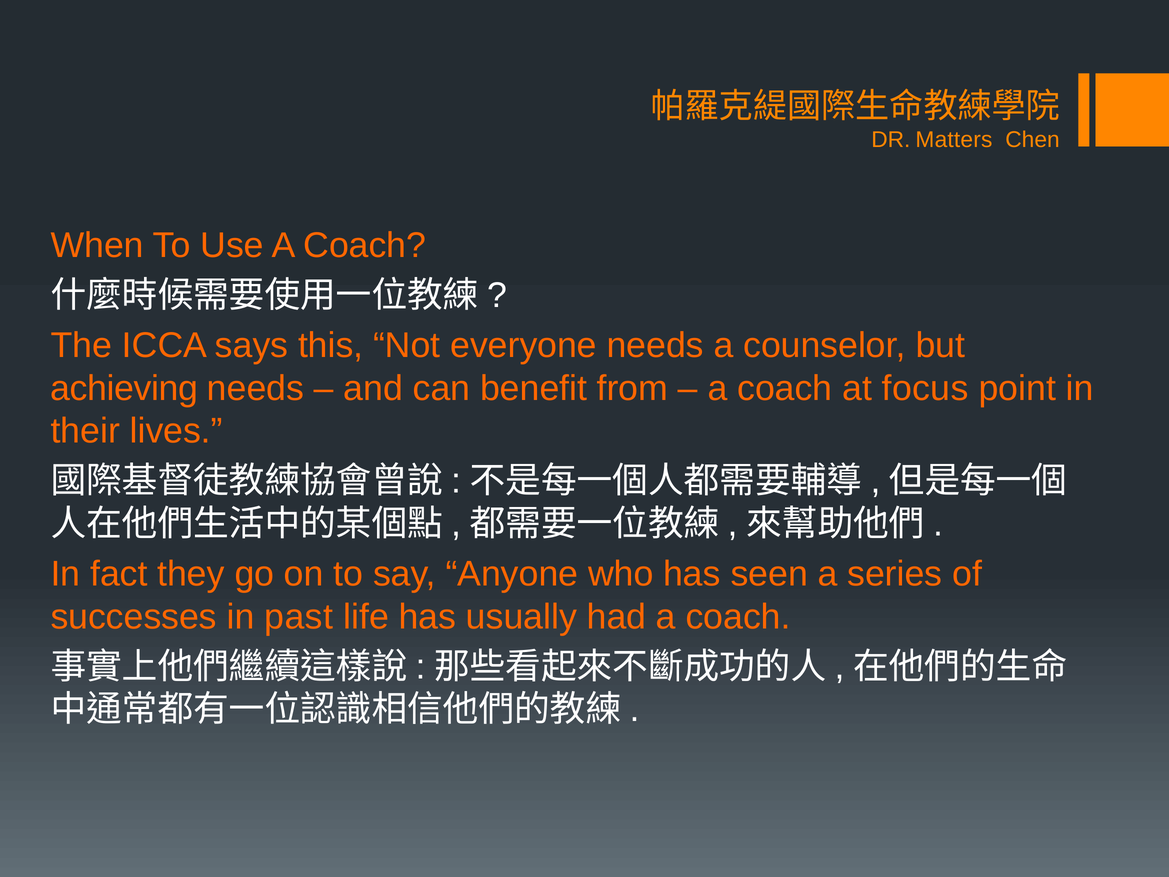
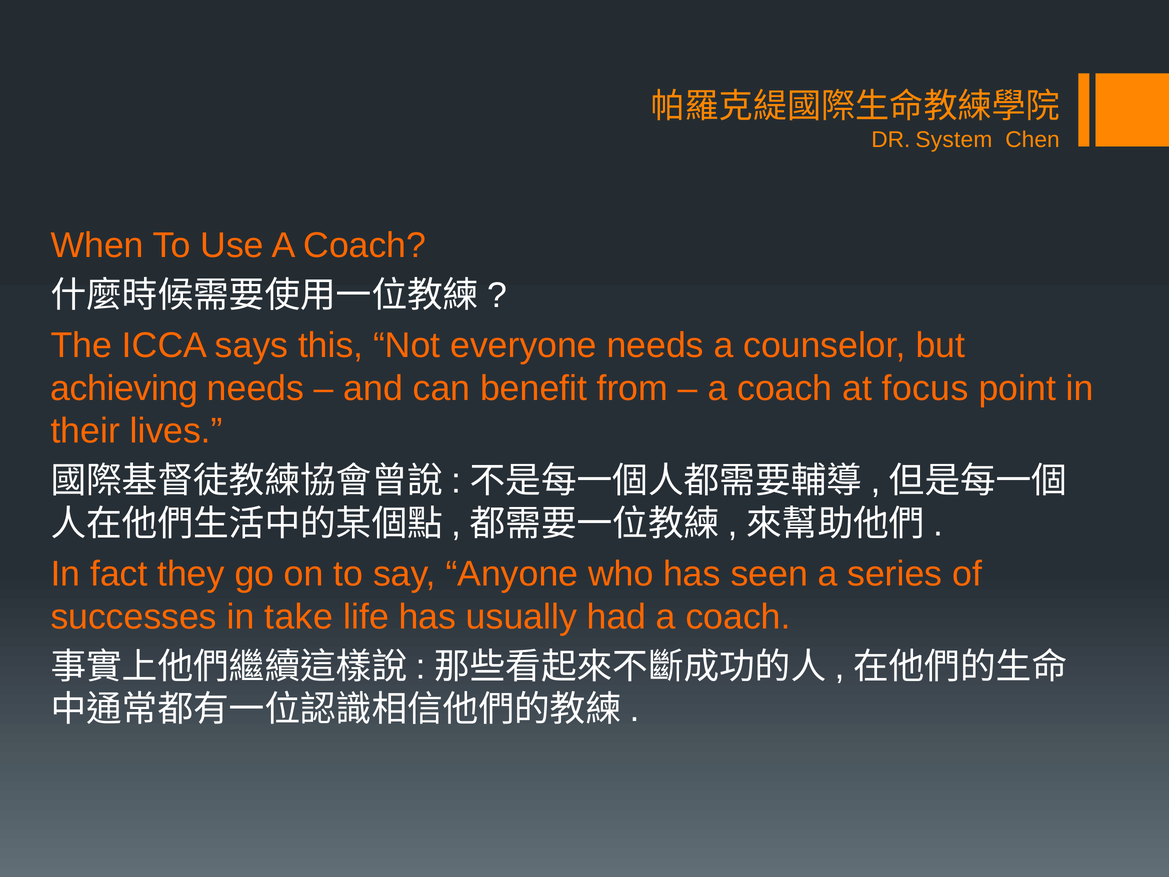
Matters: Matters -> System
past: past -> take
